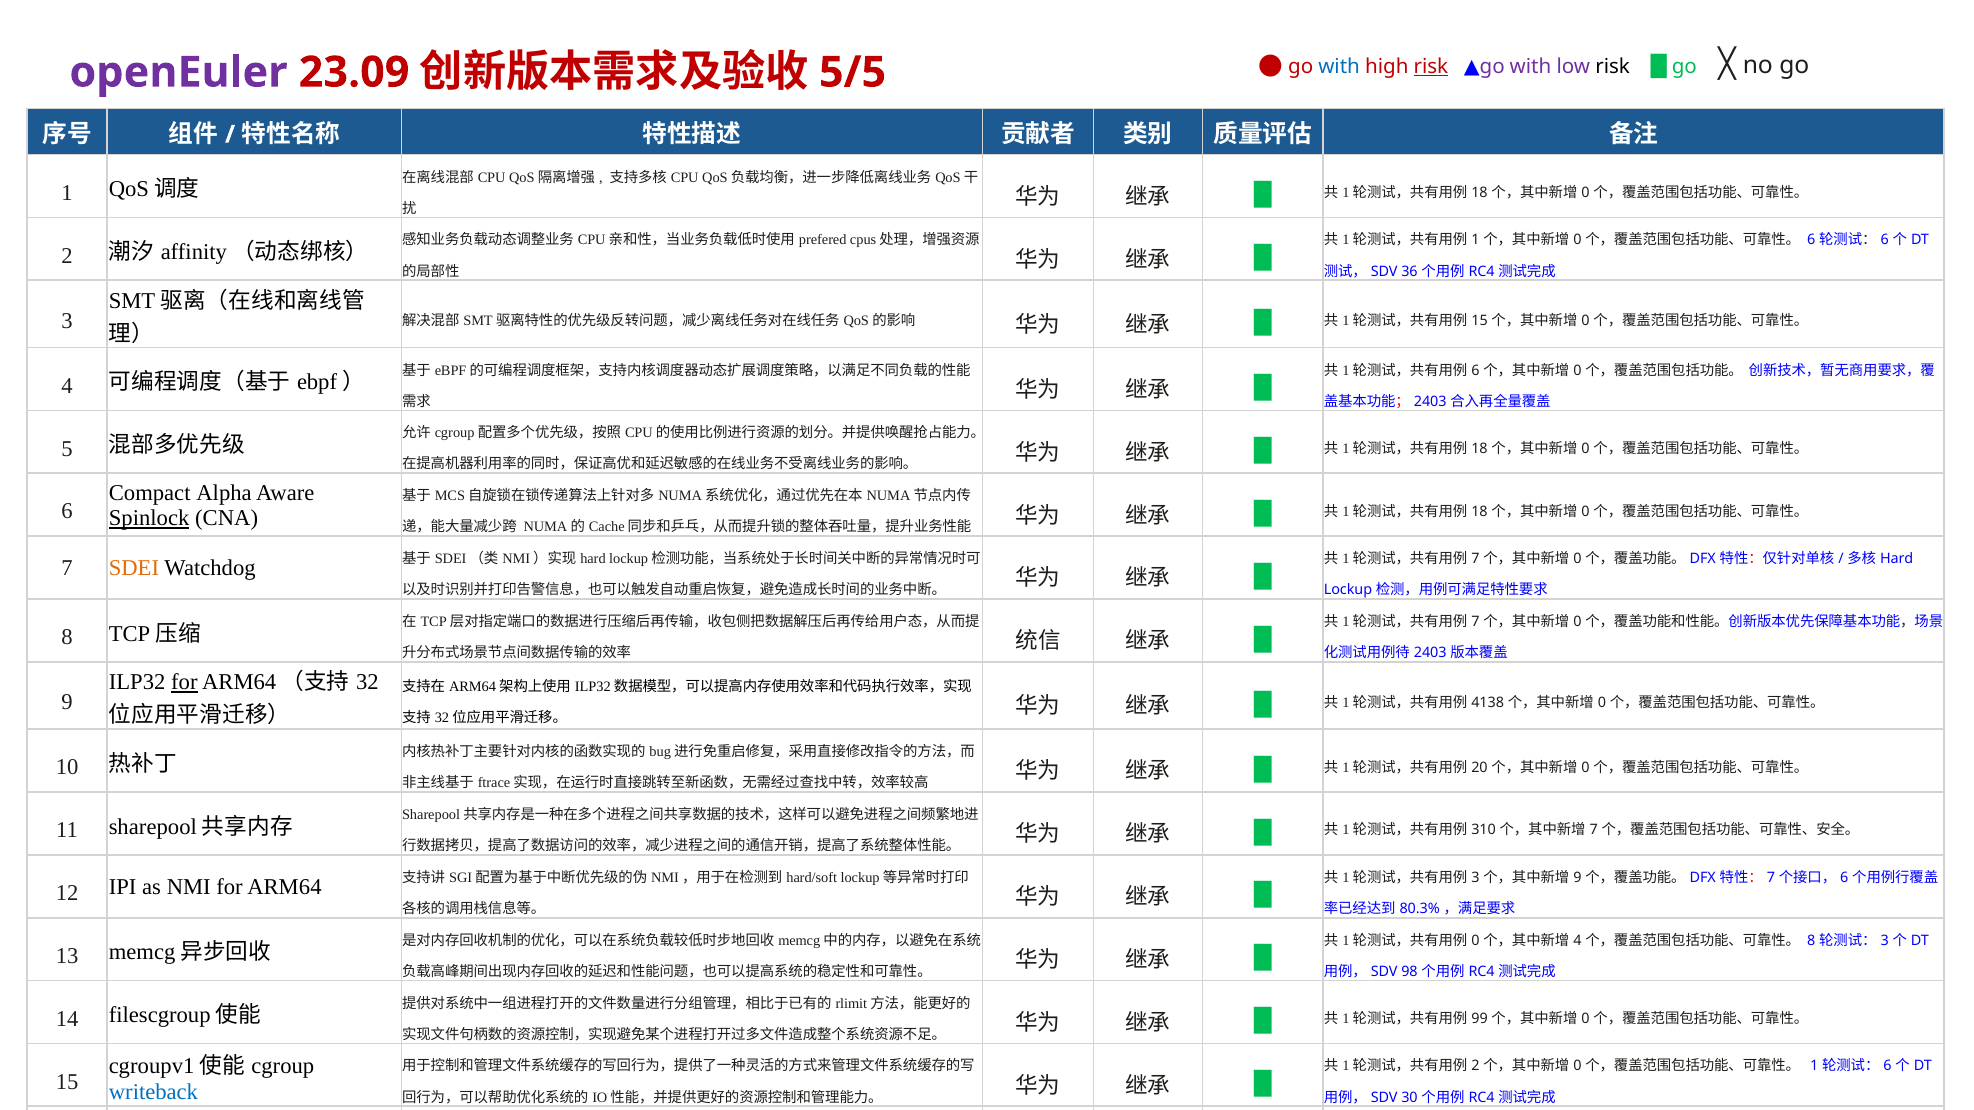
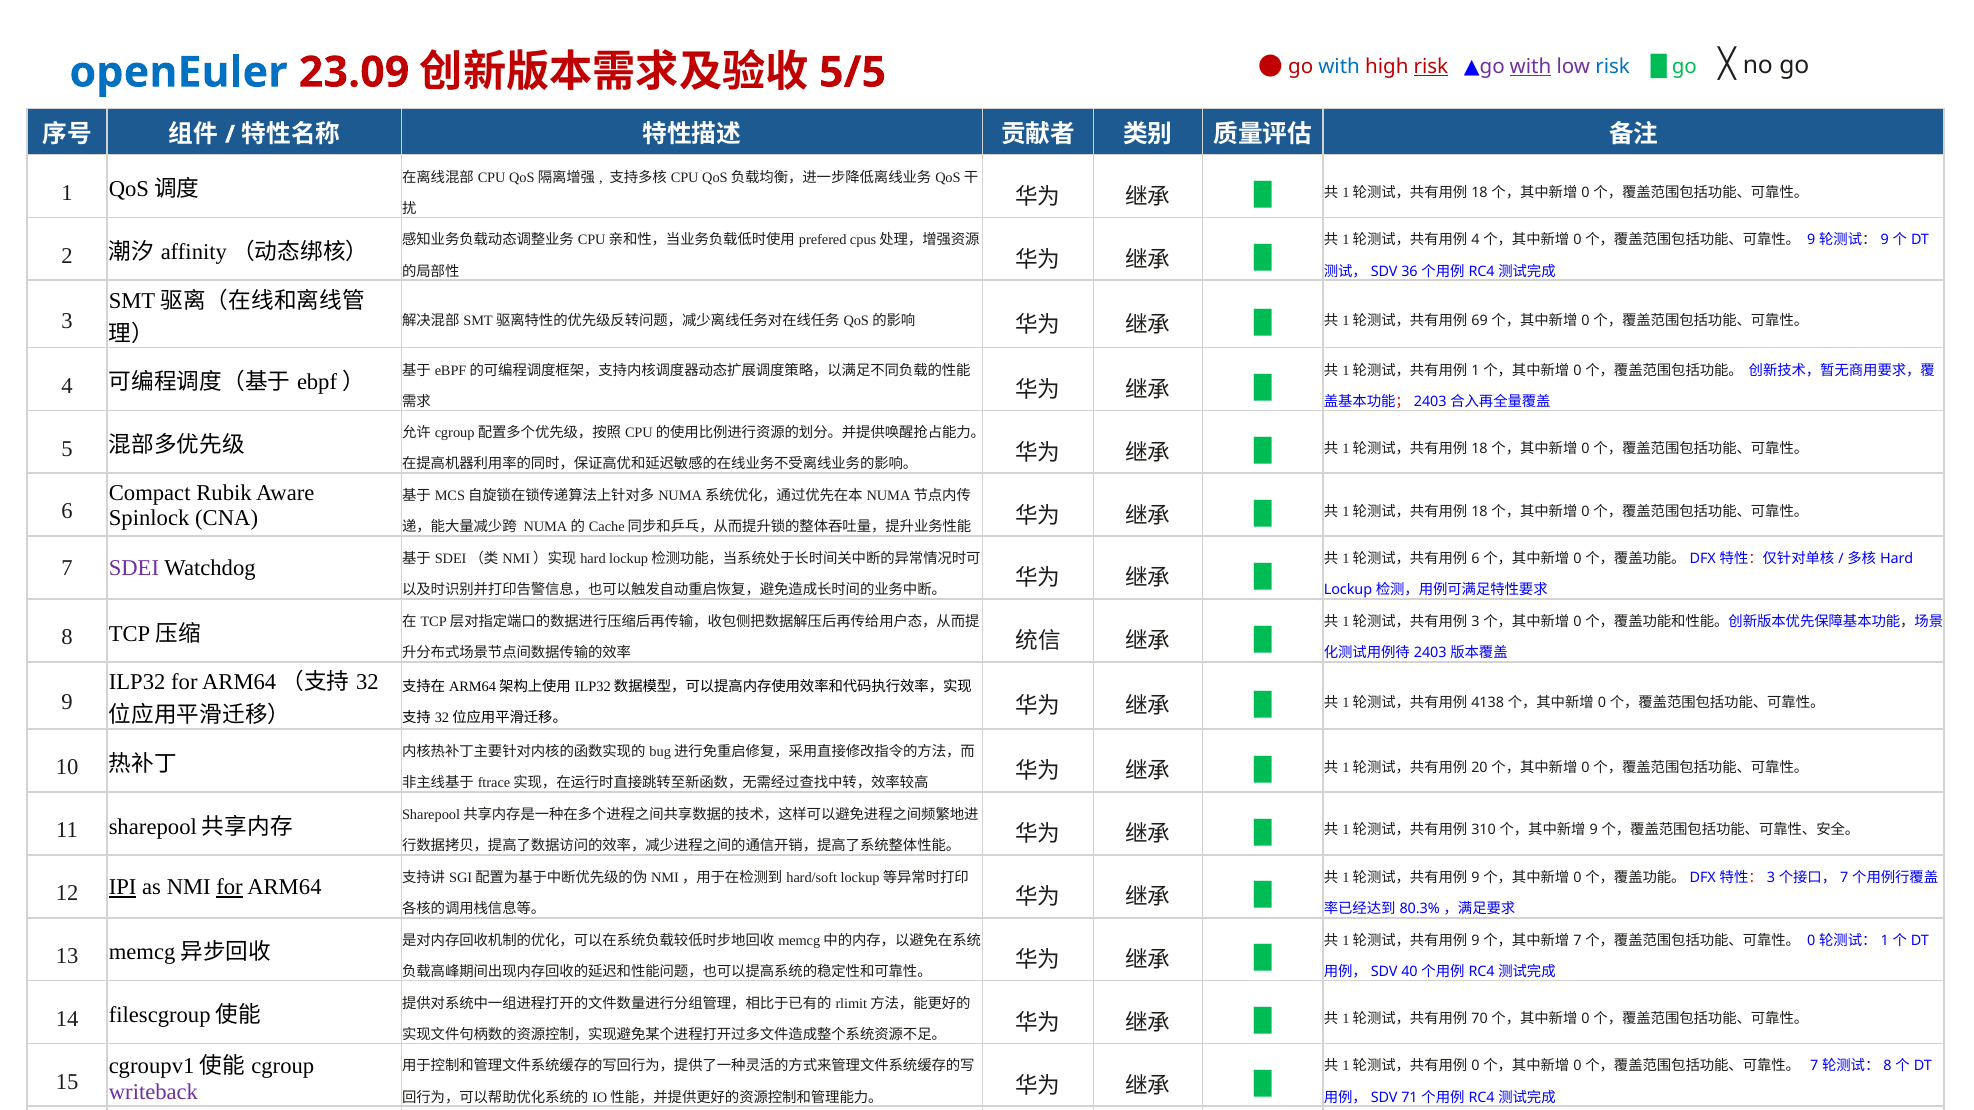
with at (1531, 67) underline: none -> present
risk at (1613, 67) colour: black -> blue
openEuler colour: purple -> blue
1 at (1475, 240): 1 -> 4
6 at (1811, 240): 6 -> 9
6 at (1885, 240): 6 -> 9
15 at (1480, 321): 15 -> 69
6 at (1475, 370): 6 -> 1
Alpha: Alpha -> Rubik
Spinlock underline: present -> none
7 at (1475, 559): 7 -> 6
SDEI colour: orange -> purple
7 at (1475, 622): 7 -> 3
for at (184, 683) underline: present -> none
7 at (1594, 830): 7 -> 9
3 at (1475, 878): 3 -> 9
9 at (1577, 878): 9 -> 0
7 at (1771, 878): 7 -> 3
6 at (1844, 878): 6 -> 7
IPI underline: none -> present
for at (230, 887) underline: none -> present
0 at (1475, 941): 0 -> 9
4 at (1577, 941): 4 -> 7
8 at (1811, 941): 8 -> 0
3 at (1885, 941): 3 -> 1
98: 98 -> 40
99: 99 -> 70
2 at (1475, 1067): 2 -> 0
1 at (1814, 1067): 1 -> 7
6 at (1888, 1067): 6 -> 8
writeback colour: blue -> purple
30: 30 -> 71
